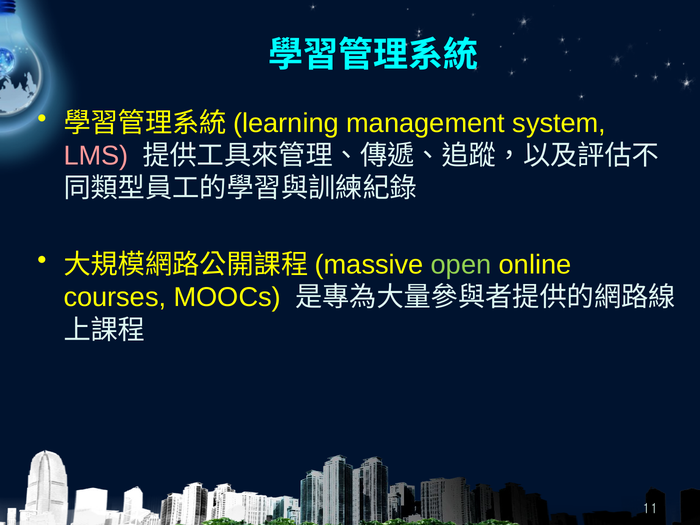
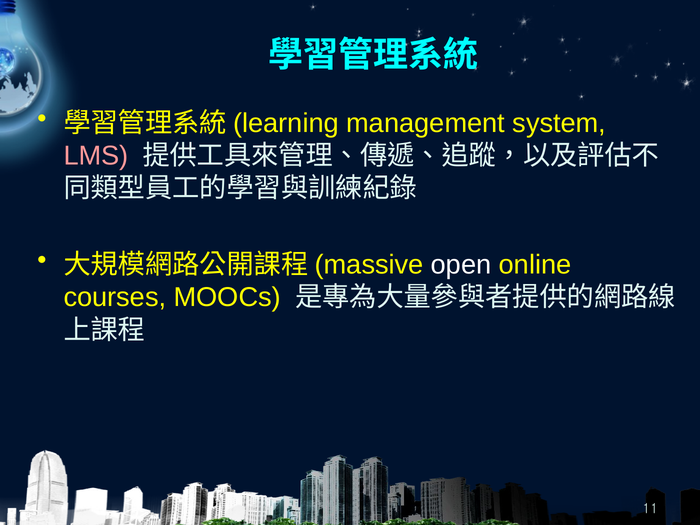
open colour: light green -> white
